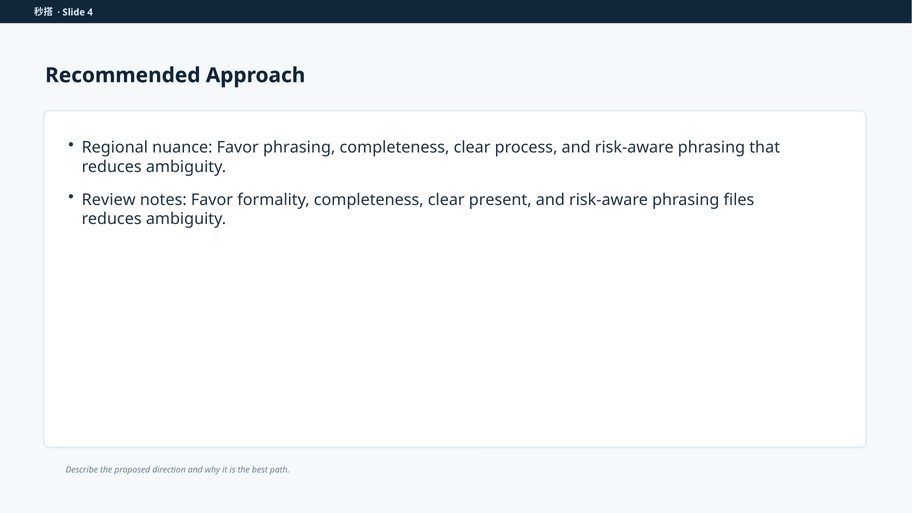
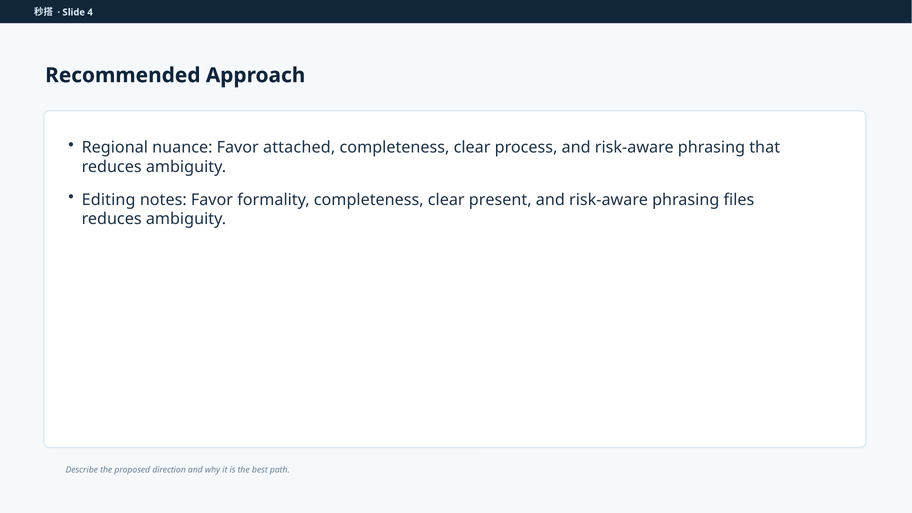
Favor phrasing: phrasing -> attached
Review: Review -> Editing
